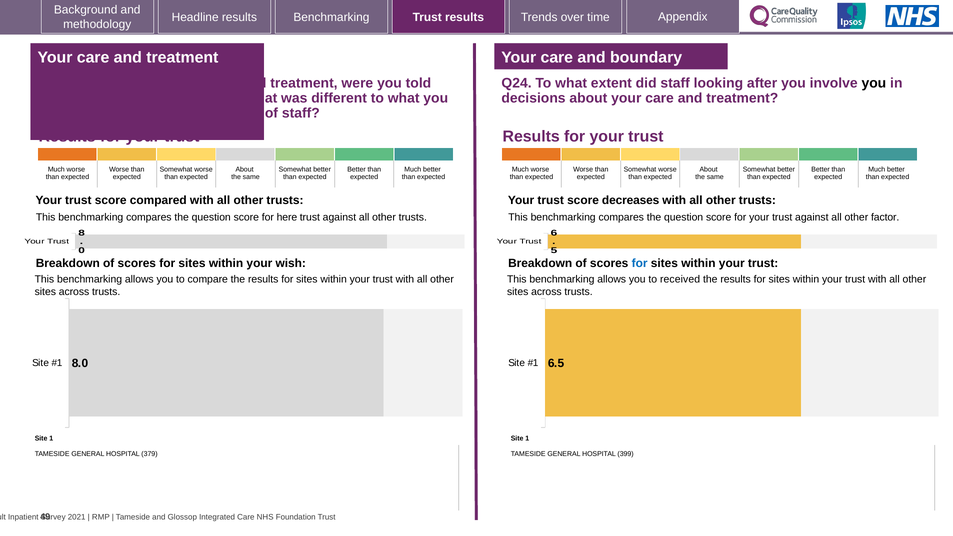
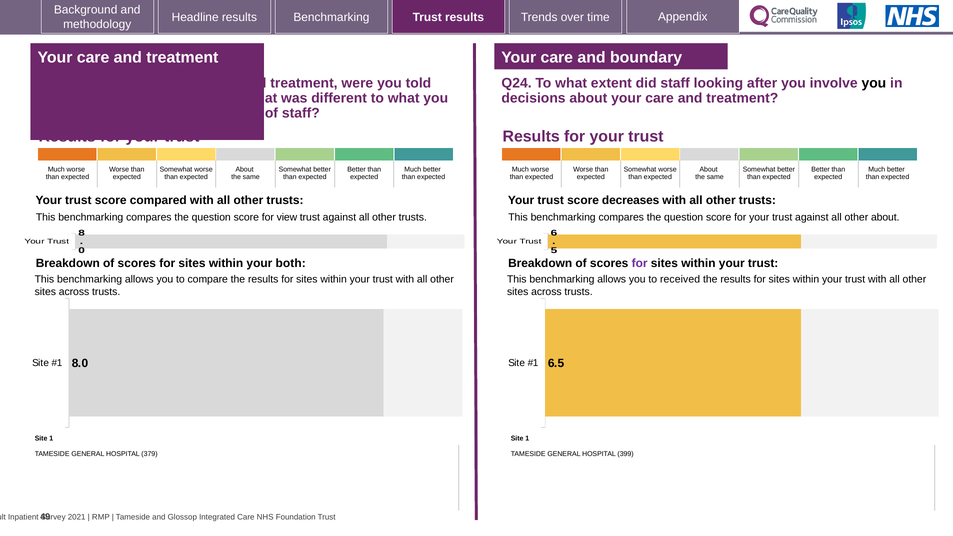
here: here -> view
other factor: factor -> about
wish: wish -> both
for at (640, 263) colour: blue -> purple
